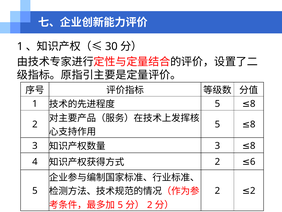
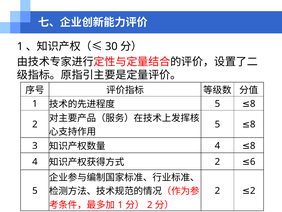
3 at (217, 145): 3 -> 4
5 at (120, 204): 5 -> 1
